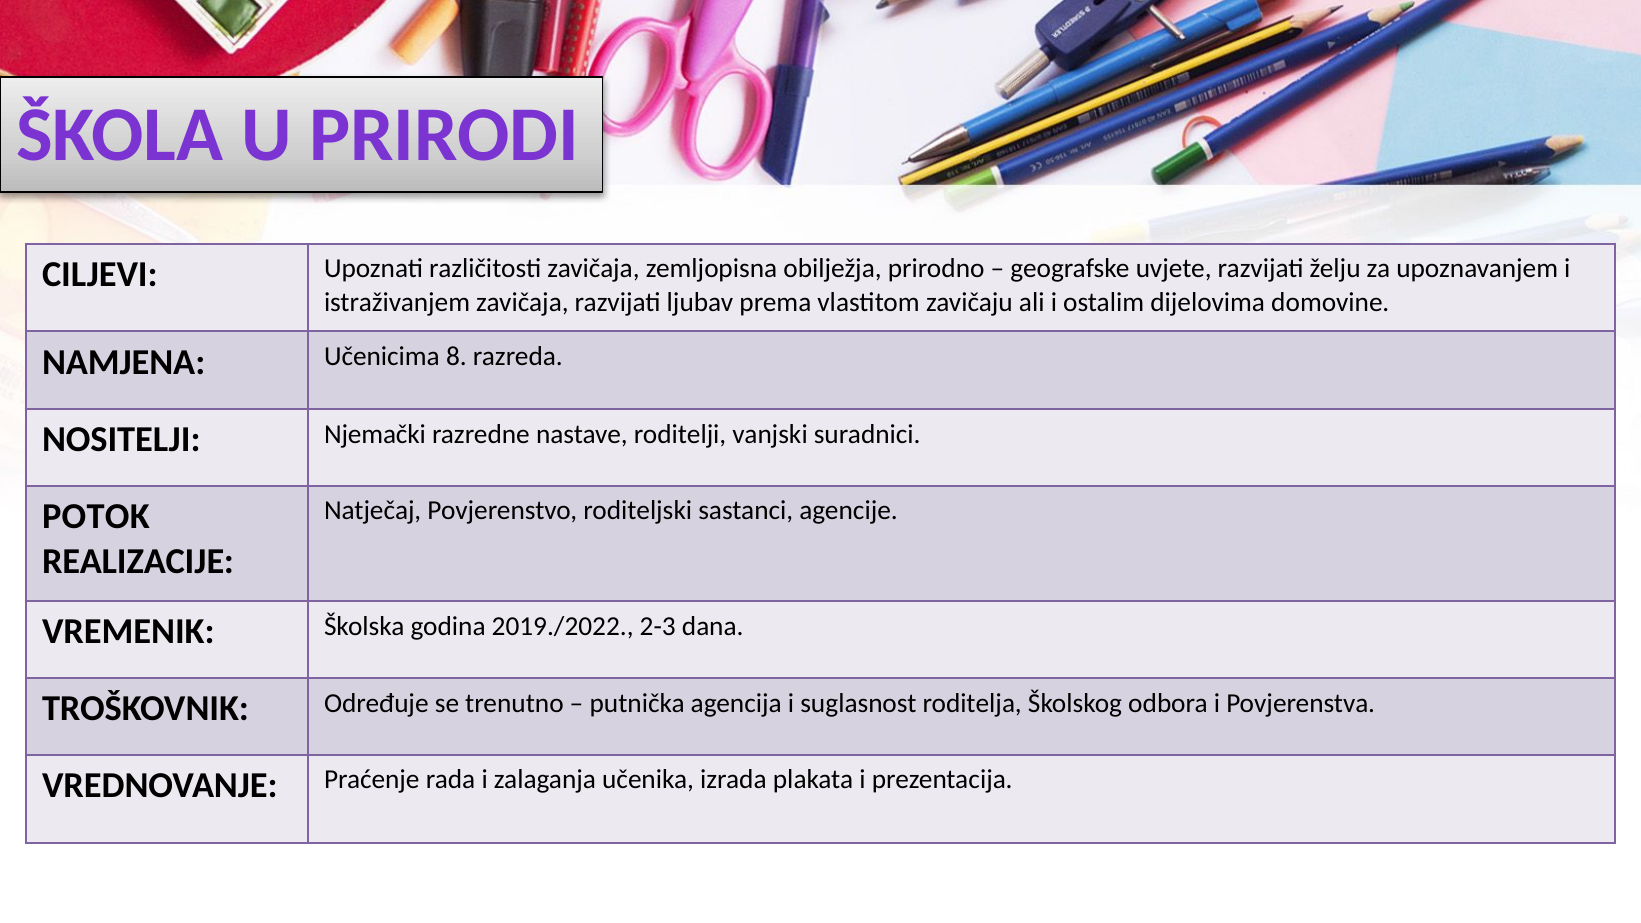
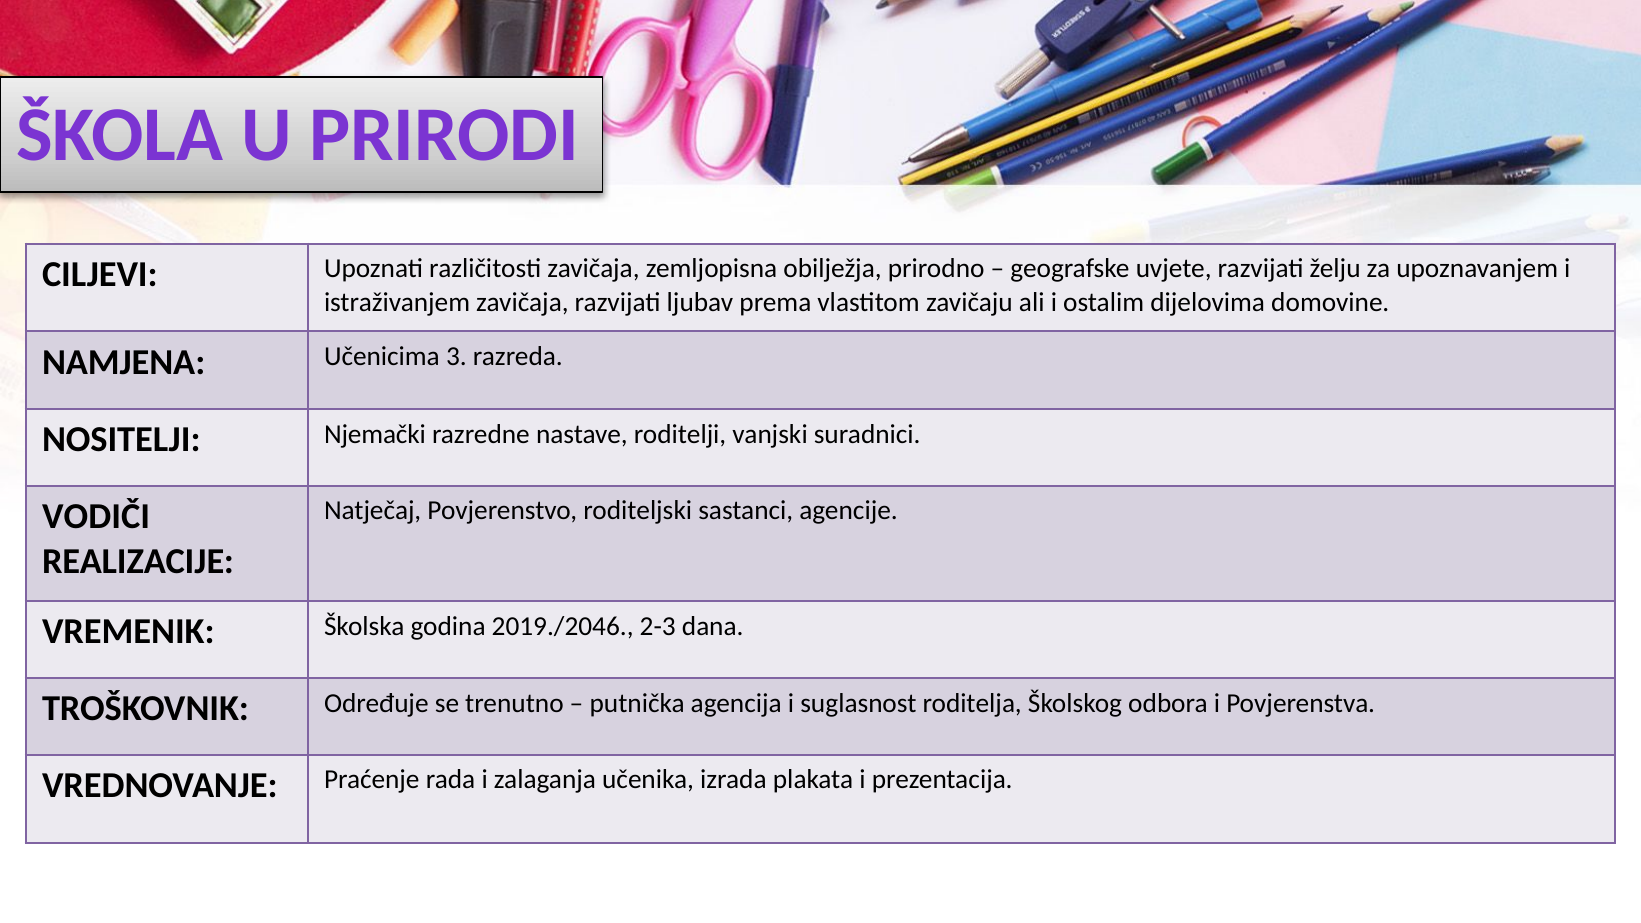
8: 8 -> 3
POTOK: POTOK -> VODIČI
2019./2022: 2019./2022 -> 2019./2046
